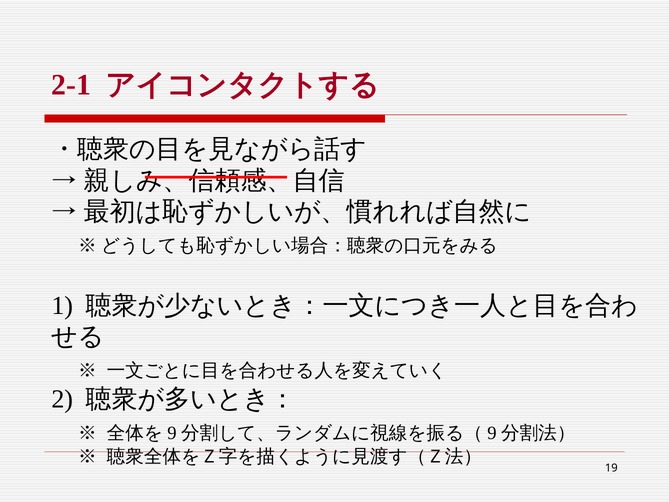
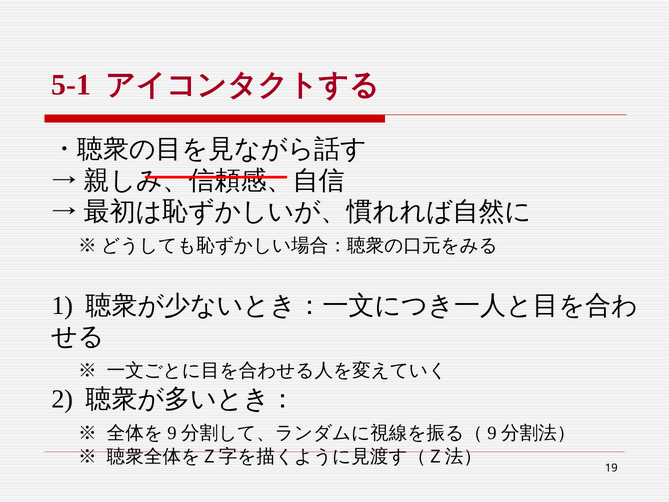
2-1: 2-1 -> 5-1
